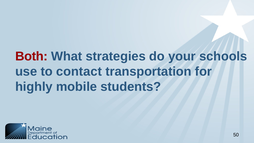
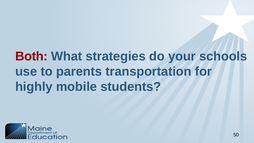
contact: contact -> parents
